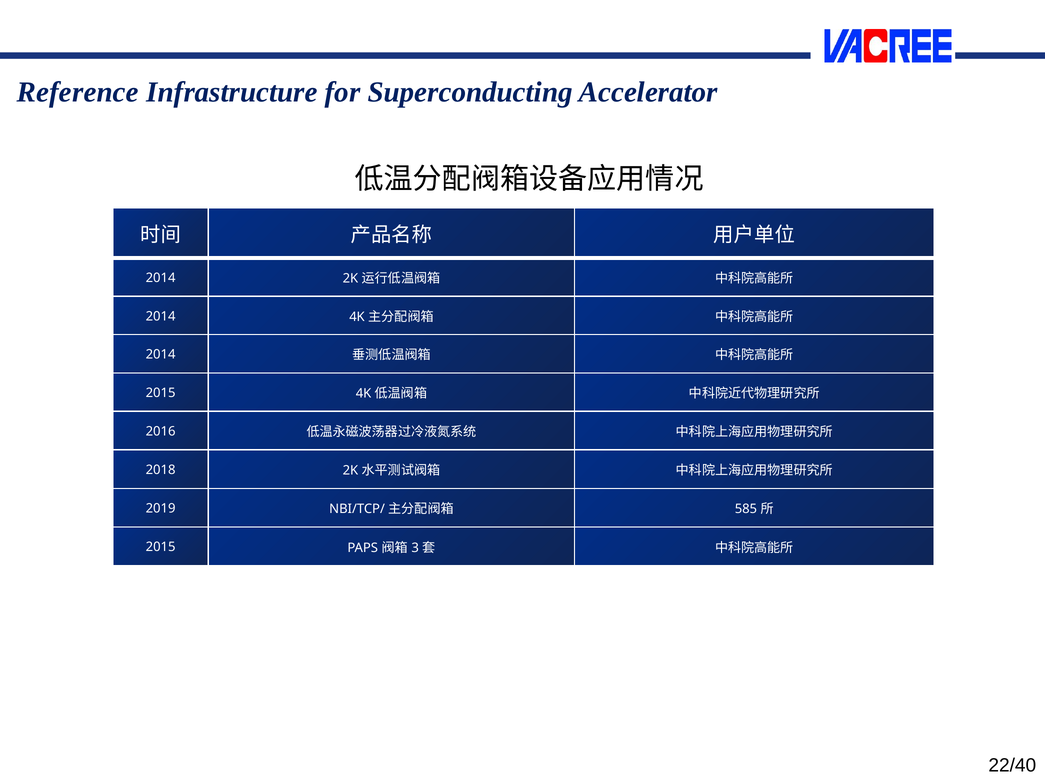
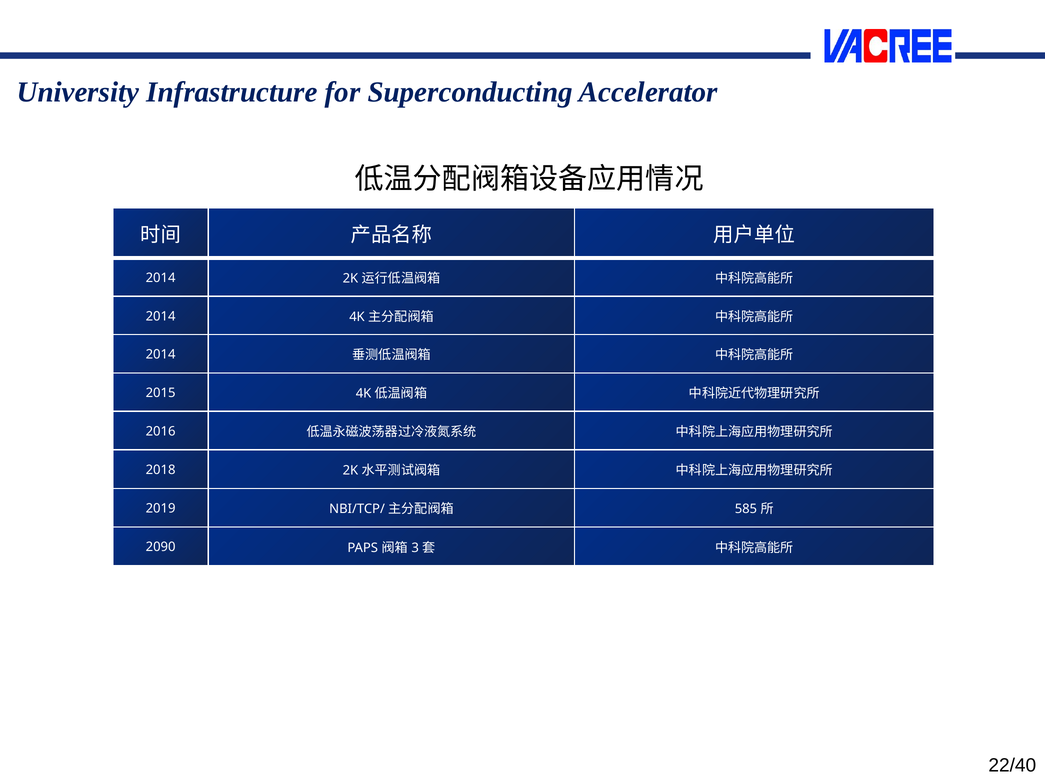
Reference: Reference -> University
2015 at (161, 547): 2015 -> 2090
